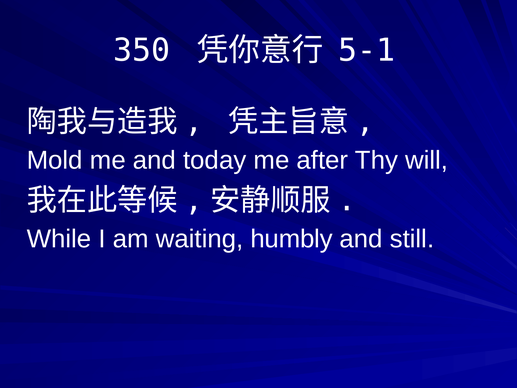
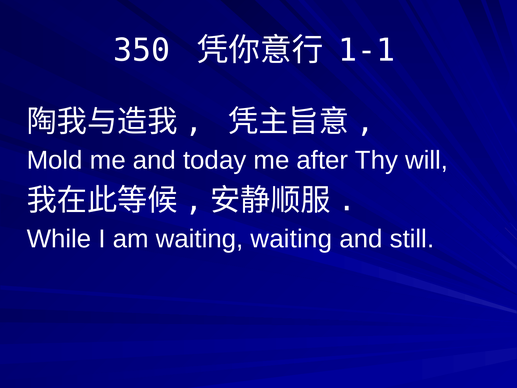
5-1: 5-1 -> 1-1
waiting humbly: humbly -> waiting
